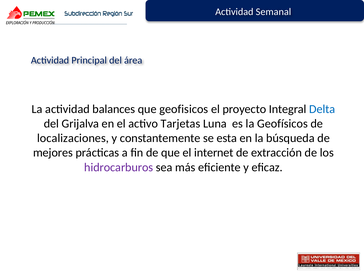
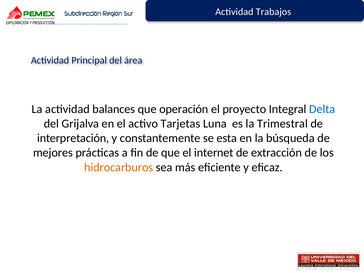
Semanal: Semanal -> Trabajos
geofisicos: geofisicos -> operación
Geofísicos: Geofísicos -> Trimestral
localizaciones: localizaciones -> interpretación
hidrocarburos colour: purple -> orange
